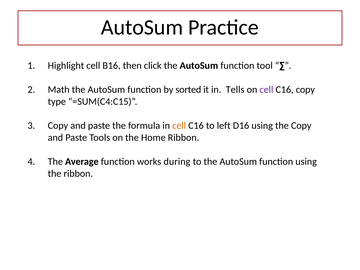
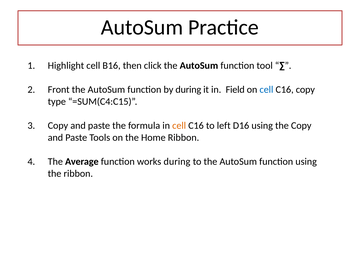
Math: Math -> Front
by sorted: sorted -> during
Tells: Tells -> Field
cell at (266, 89) colour: purple -> blue
